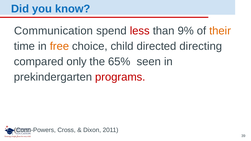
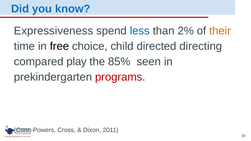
Communication: Communication -> Expressiveness
less colour: red -> blue
9%: 9% -> 2%
free colour: orange -> black
only: only -> play
65%: 65% -> 85%
